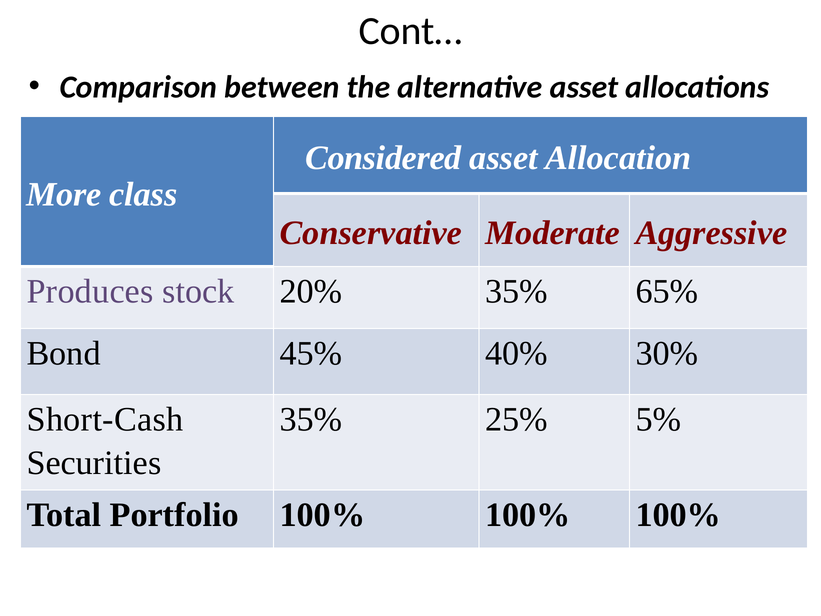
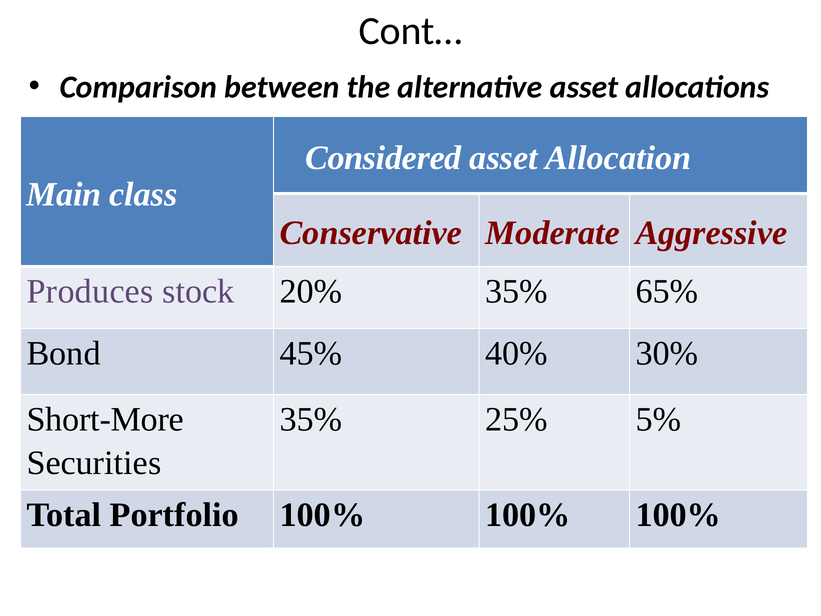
More: More -> Main
Short-Cash: Short-Cash -> Short-More
